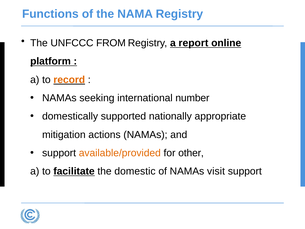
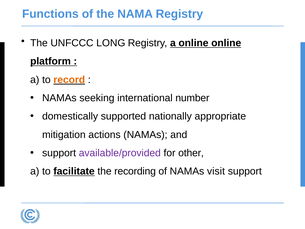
FROM: FROM -> LONG
a report: report -> online
available/provided colour: orange -> purple
domestic: domestic -> recording
